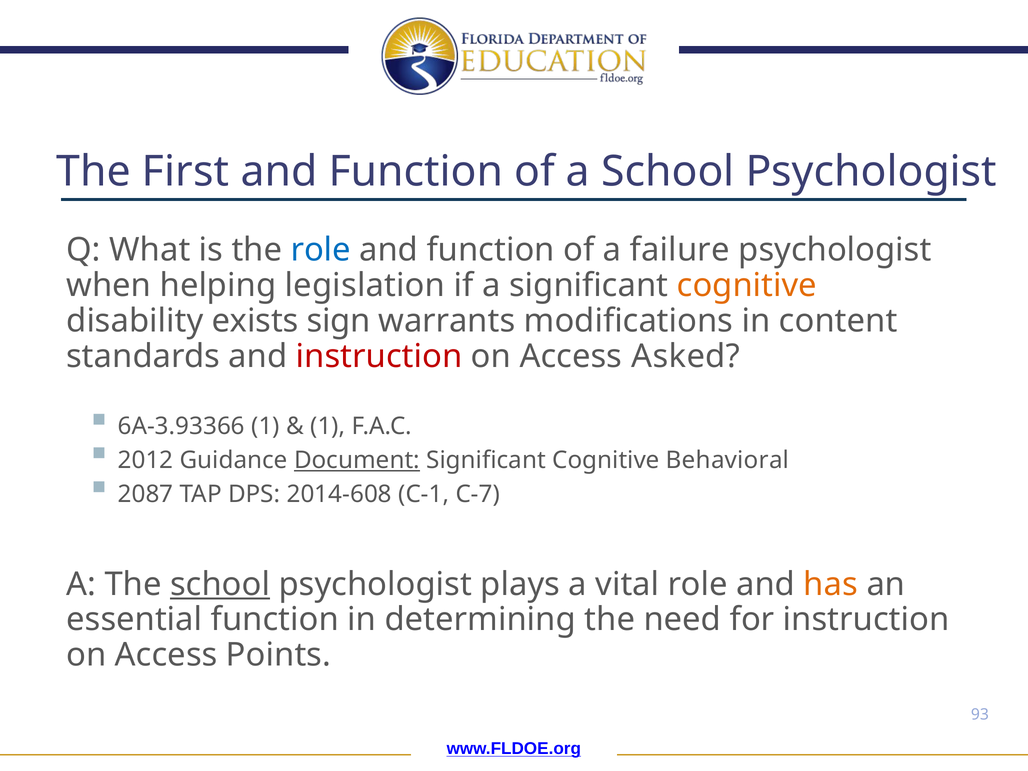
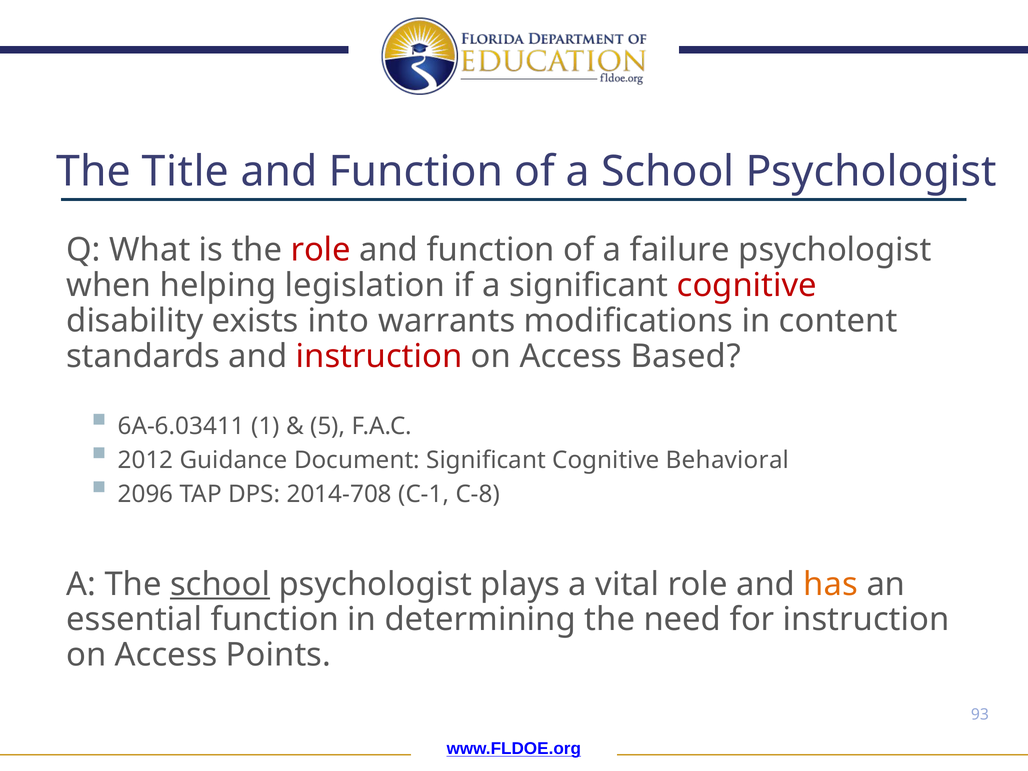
First: First -> Title
role at (321, 250) colour: blue -> red
cognitive at (747, 285) colour: orange -> red
sign: sign -> into
Asked: Asked -> Based
6A-3.93366: 6A-3.93366 -> 6A-6.03411
1 at (328, 426): 1 -> 5
Document underline: present -> none
2087: 2087 -> 2096
2014-608: 2014-608 -> 2014-708
C-7: C-7 -> C-8
